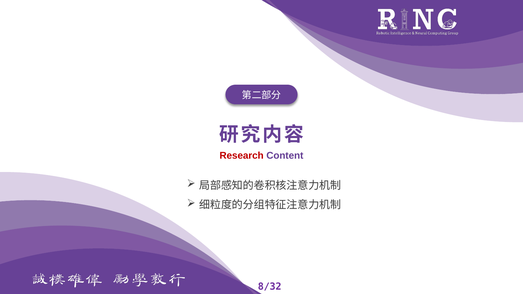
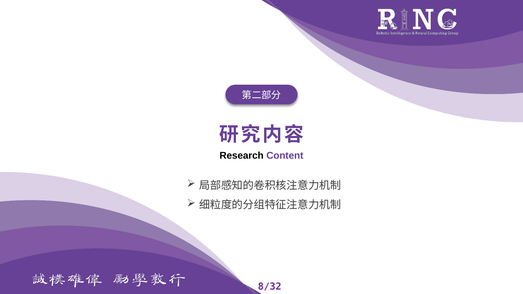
Research colour: red -> black
